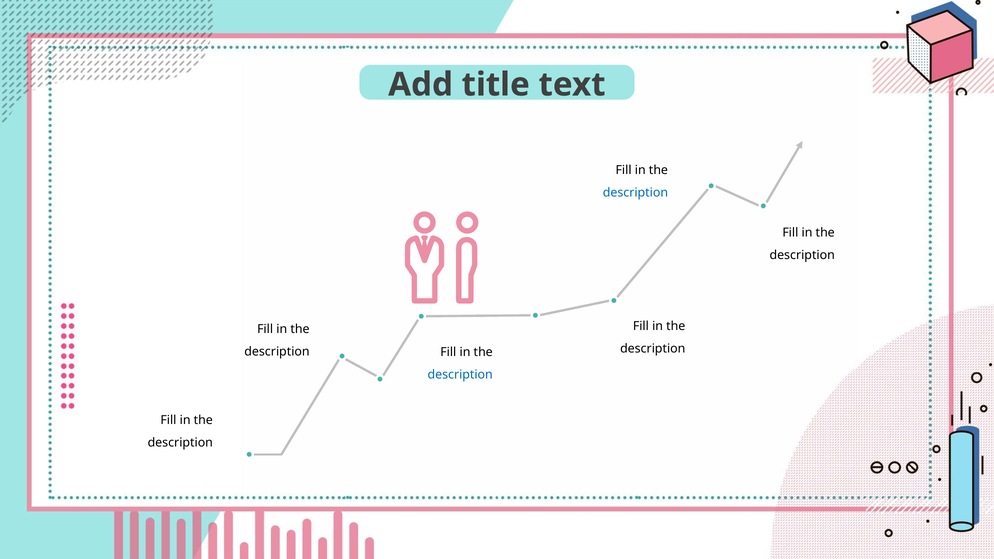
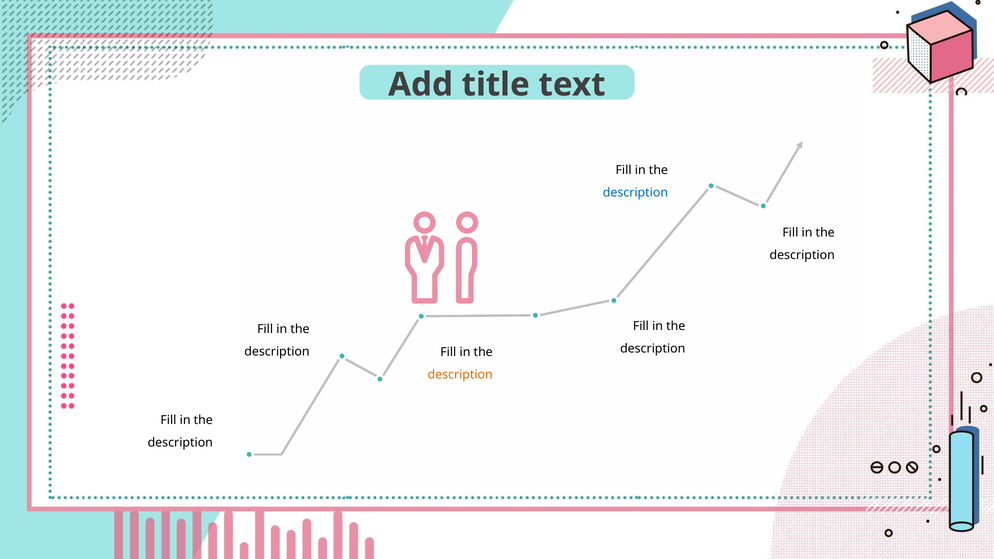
description at (460, 375) colour: blue -> orange
